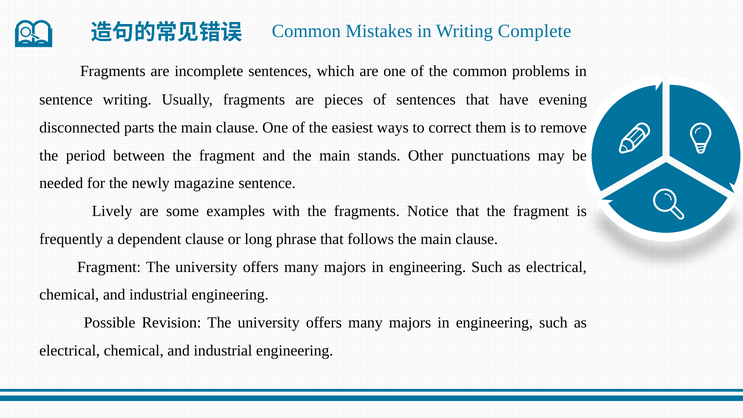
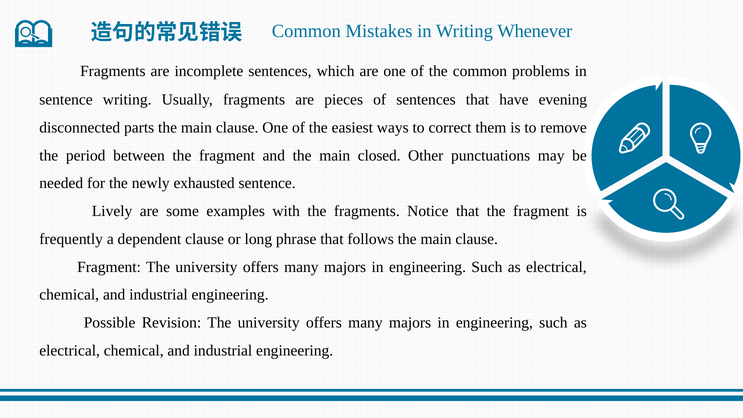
Complete: Complete -> Whenever
stands: stands -> closed
magazine: magazine -> exhausted
